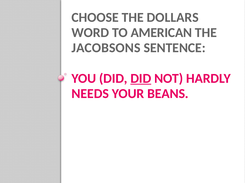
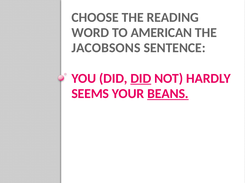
DOLLARS: DOLLARS -> READING
NEEDS: NEEDS -> SEEMS
BEANS underline: none -> present
